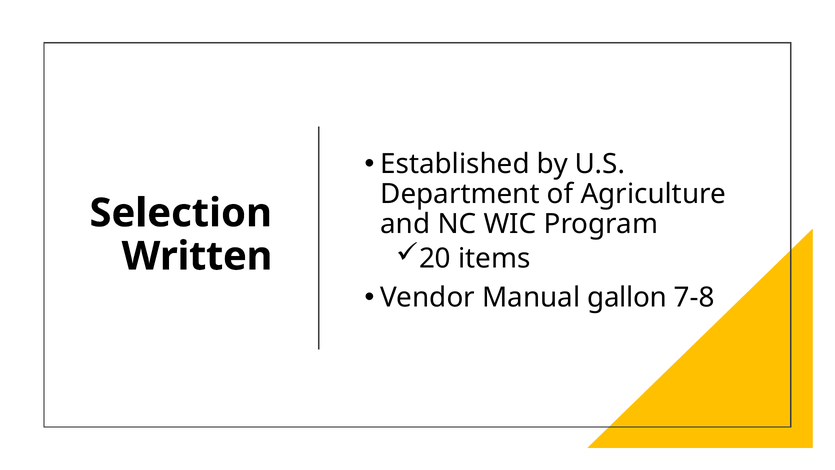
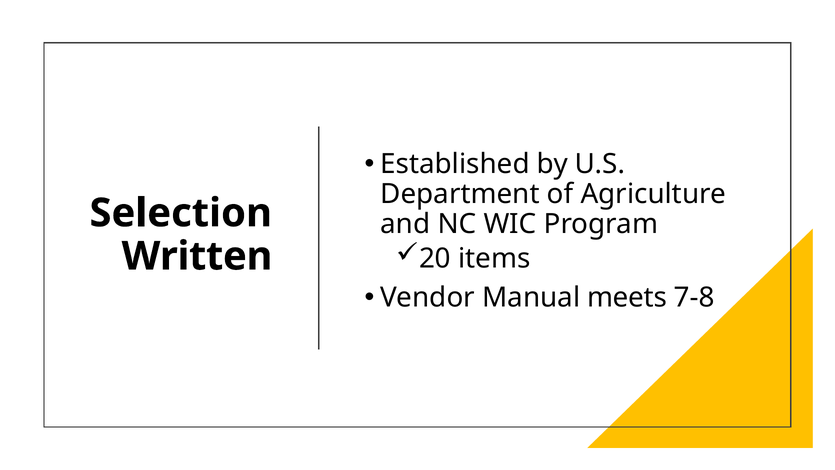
gallon: gallon -> meets
